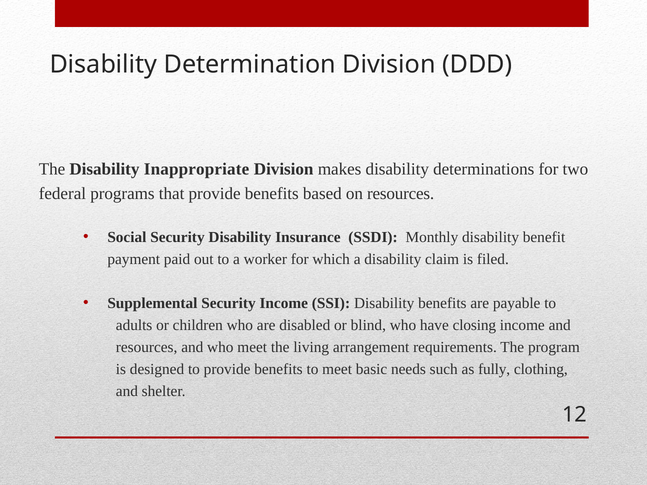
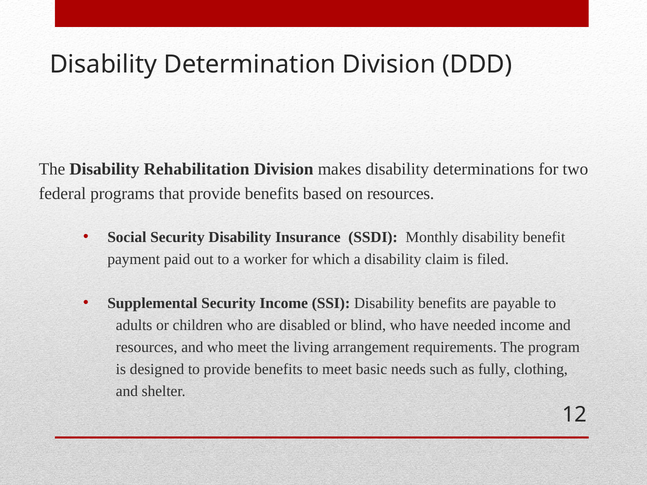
Inappropriate: Inappropriate -> Rehabilitation
closing: closing -> needed
